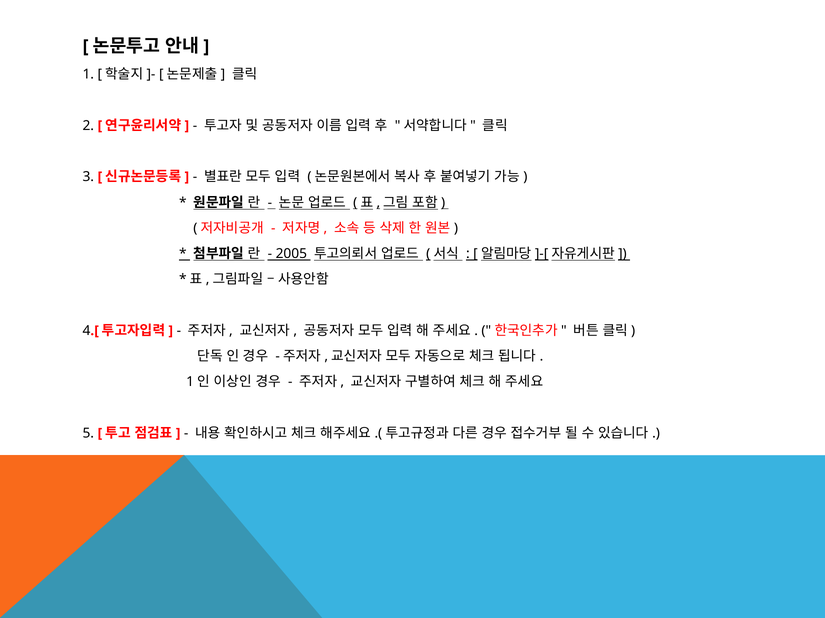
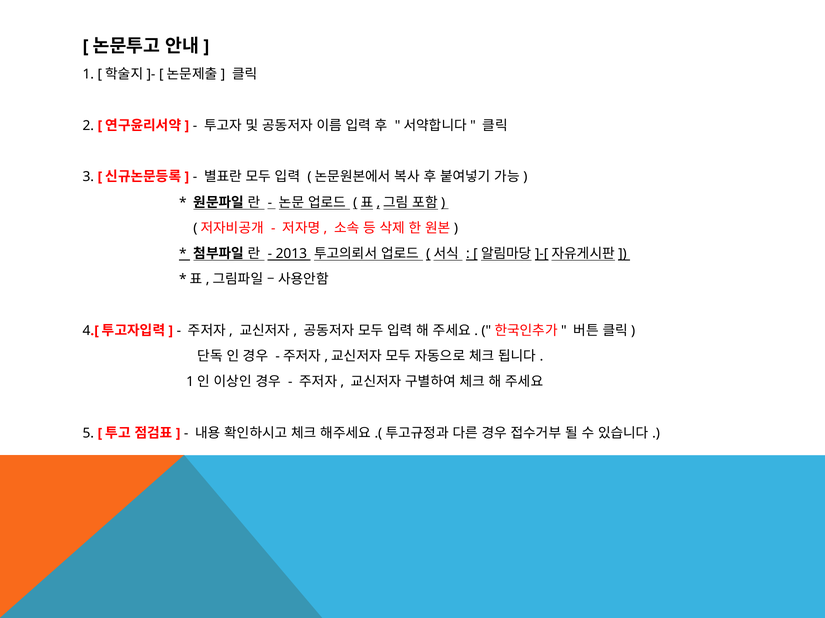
2005: 2005 -> 2013
